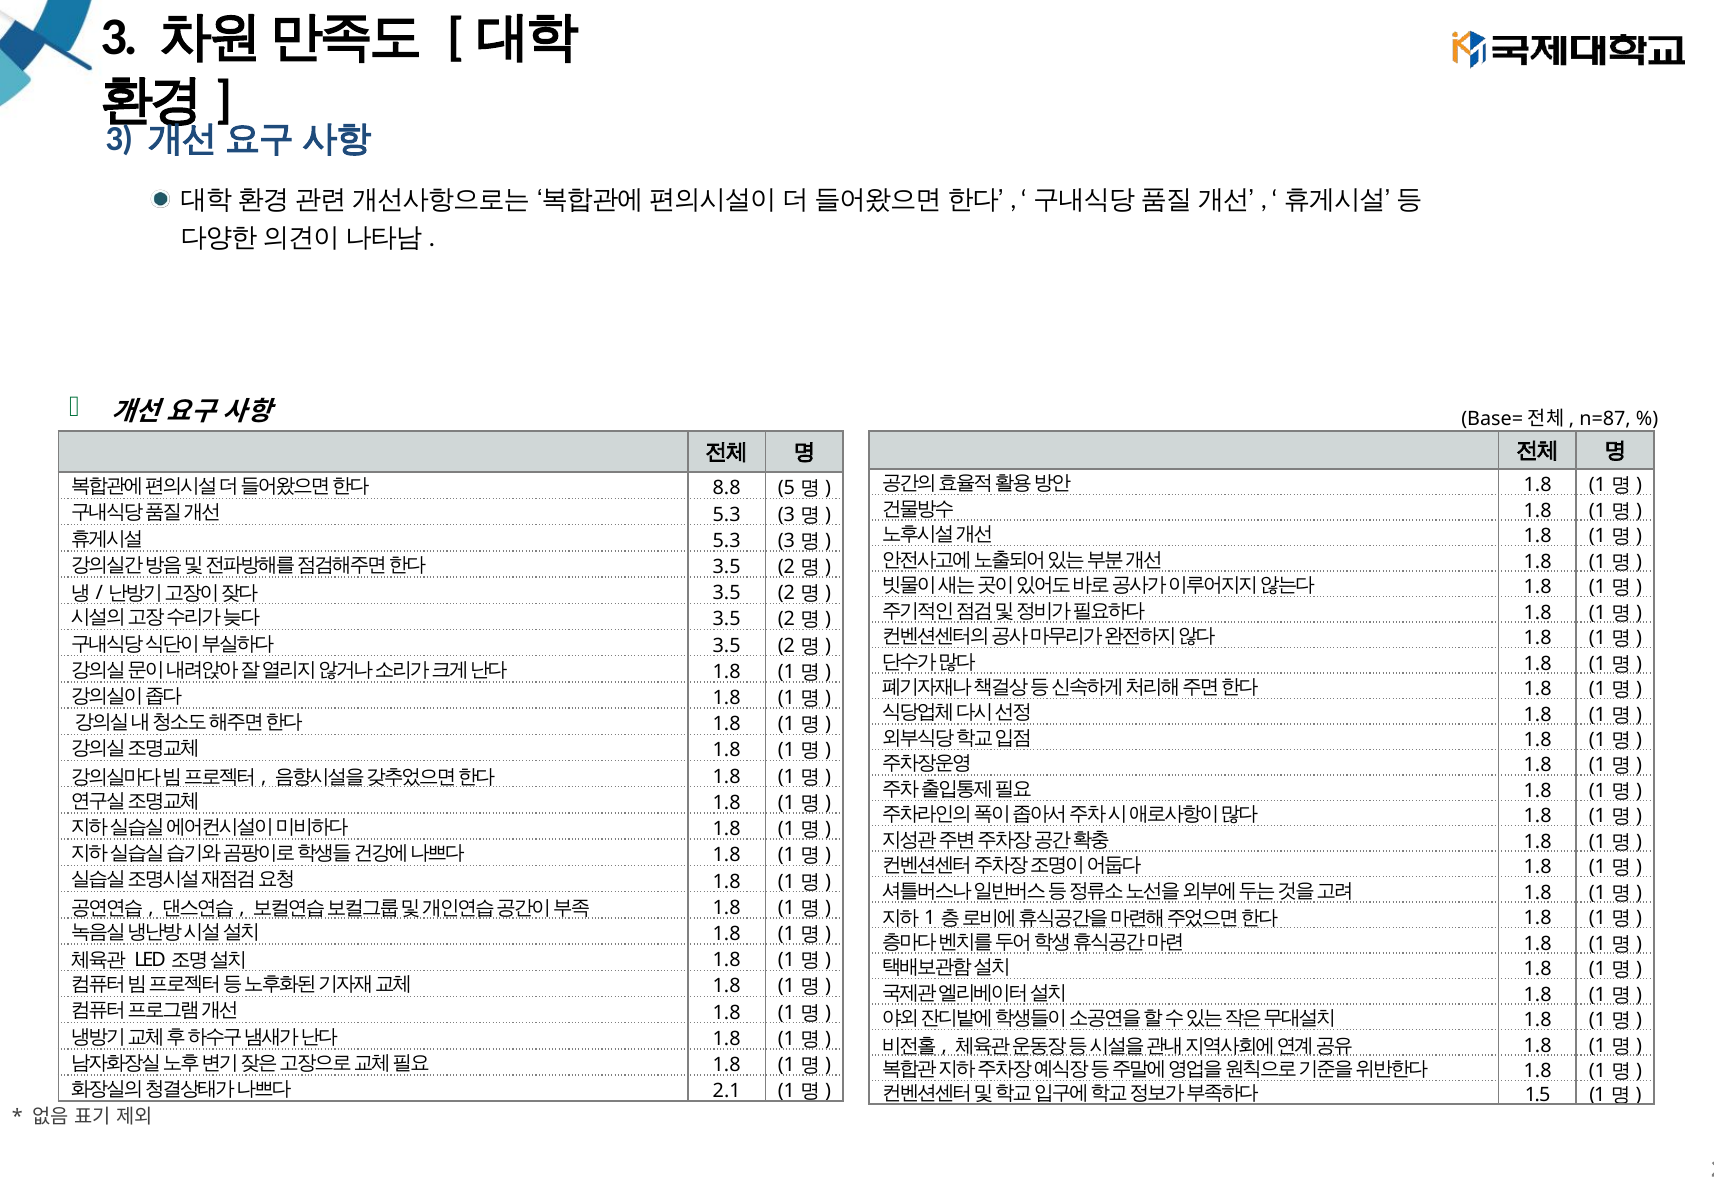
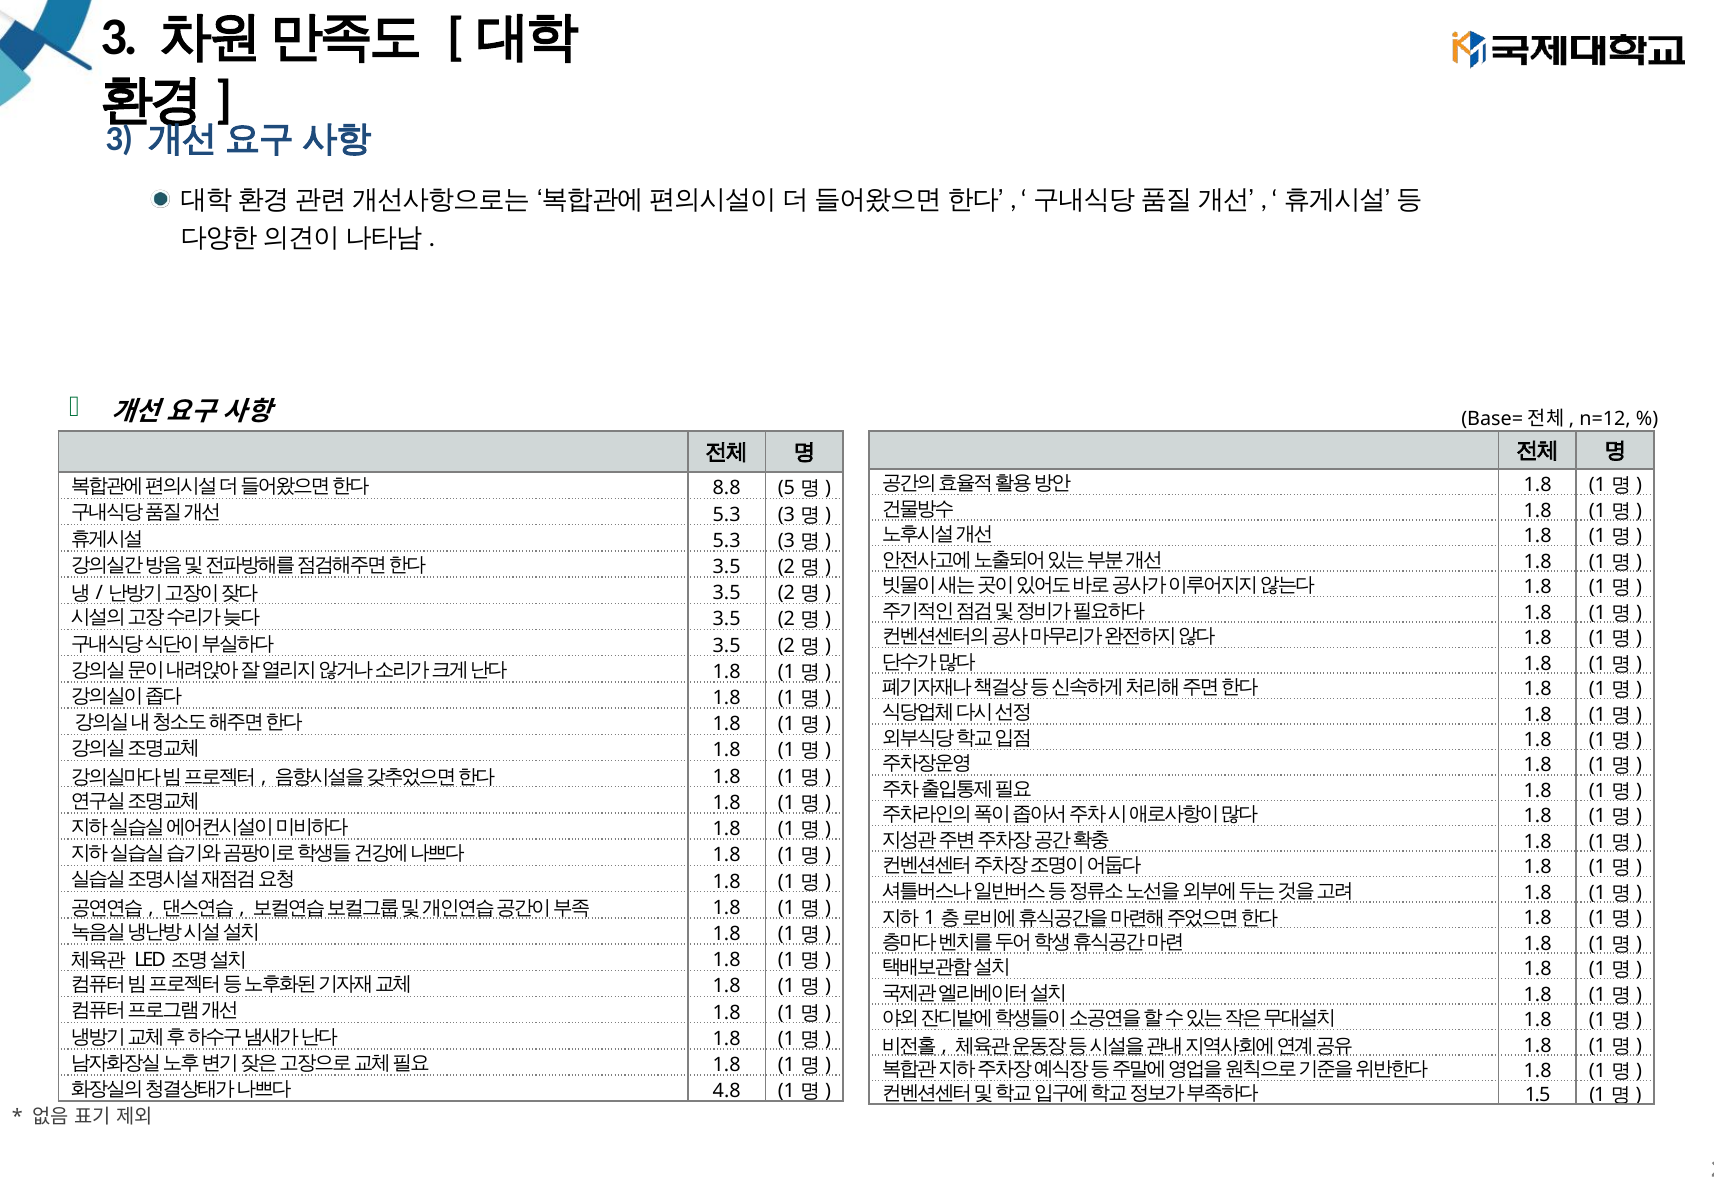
n=87: n=87 -> n=12
2.1: 2.1 -> 4.8
